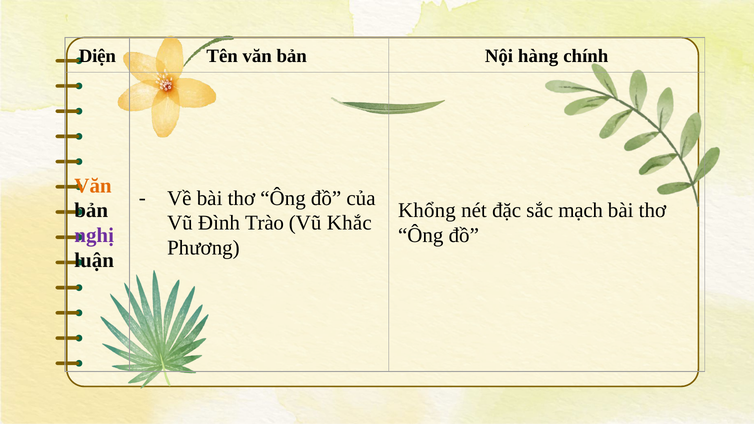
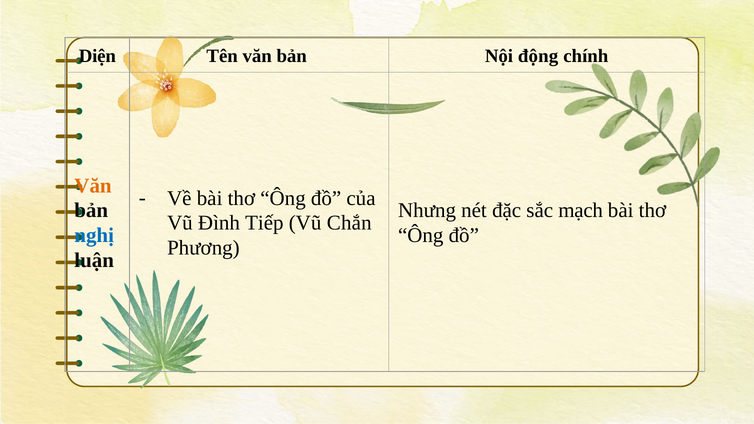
hàng: hàng -> động
Khổng: Khổng -> Nhưng
Trào: Trào -> Tiếp
Khắc: Khắc -> Chắn
nghị colour: purple -> blue
